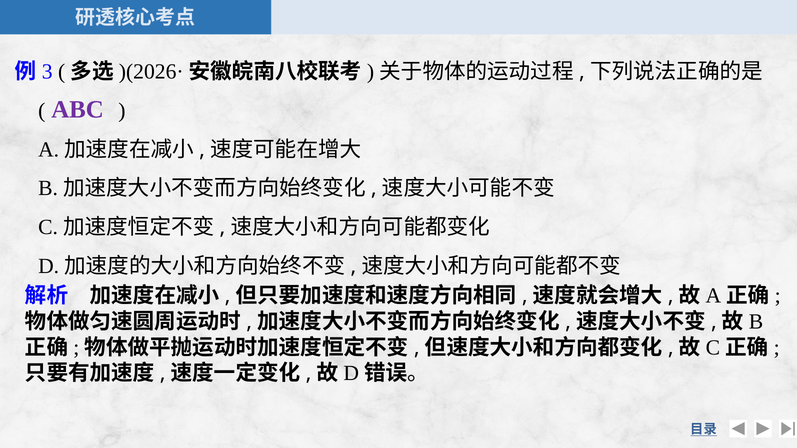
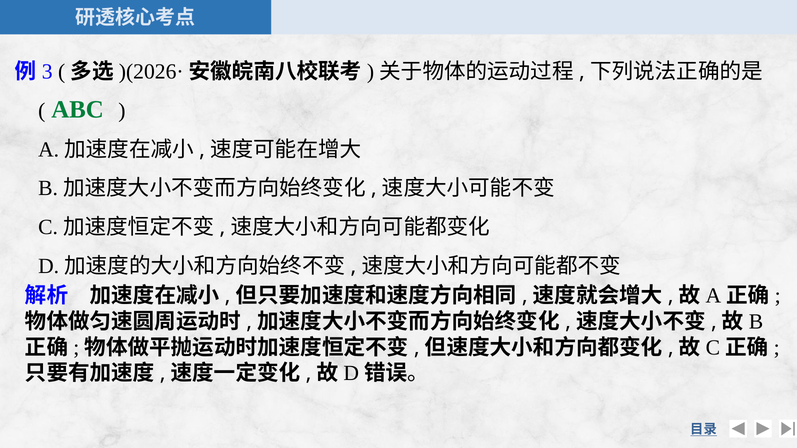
ABC colour: purple -> green
